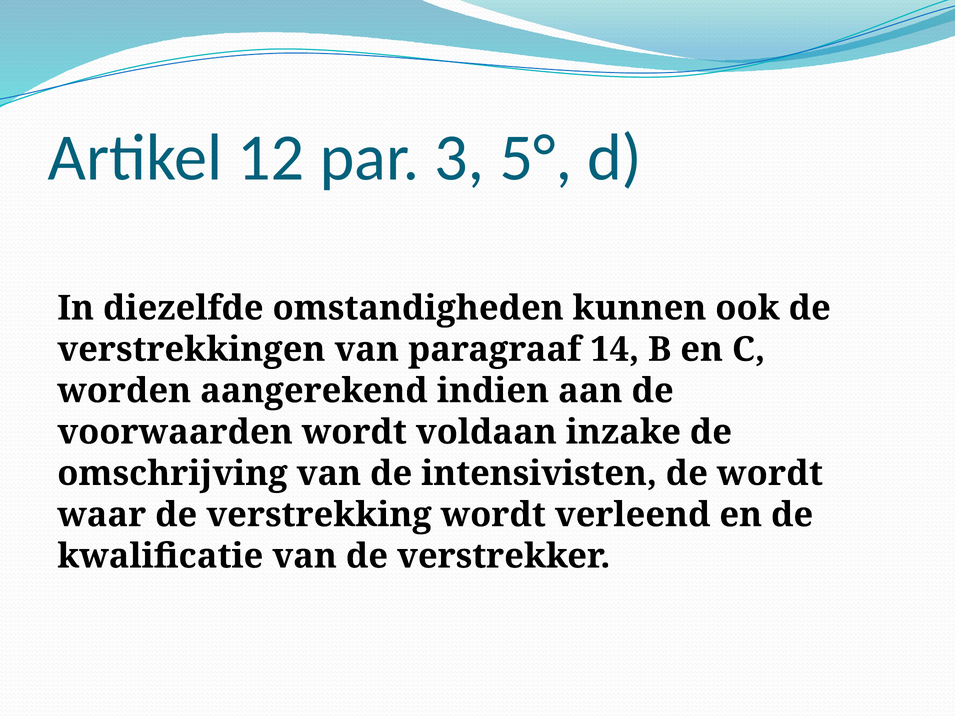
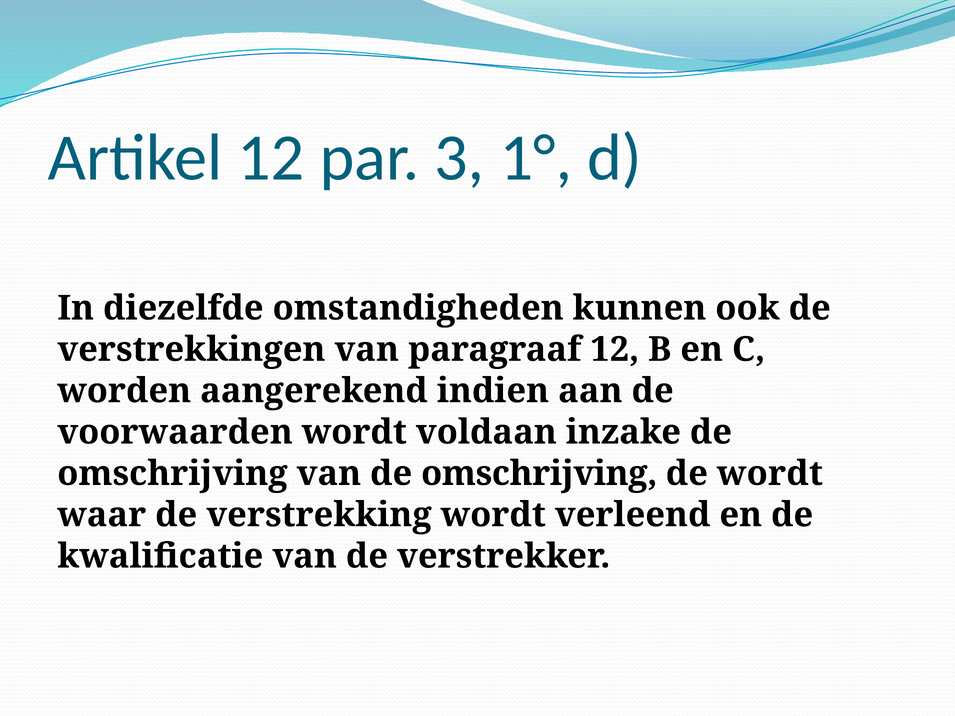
5°: 5° -> 1°
paragraaf 14: 14 -> 12
van de intensivisten: intensivisten -> omschrijving
